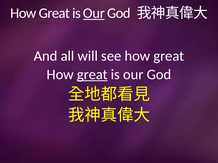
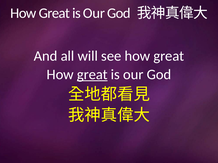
Our at (94, 13) underline: present -> none
